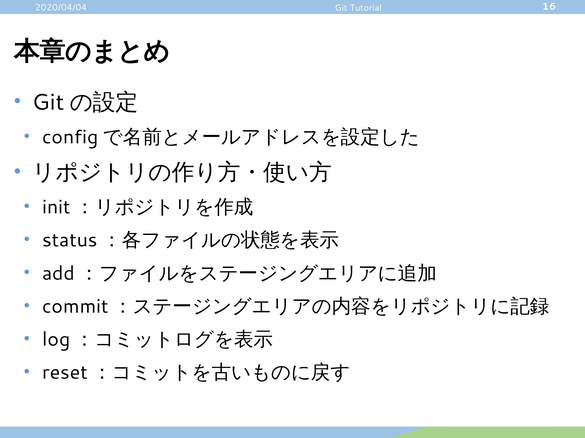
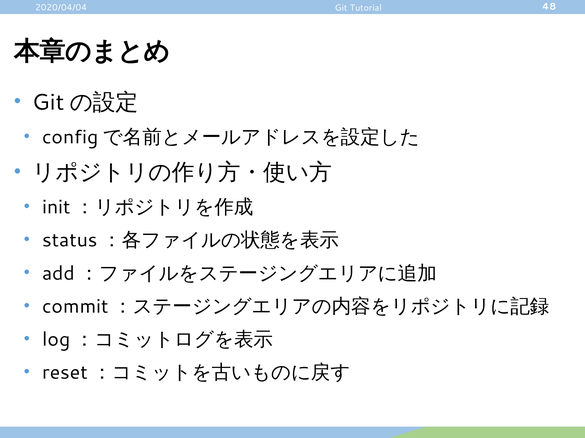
16: 16 -> 48
